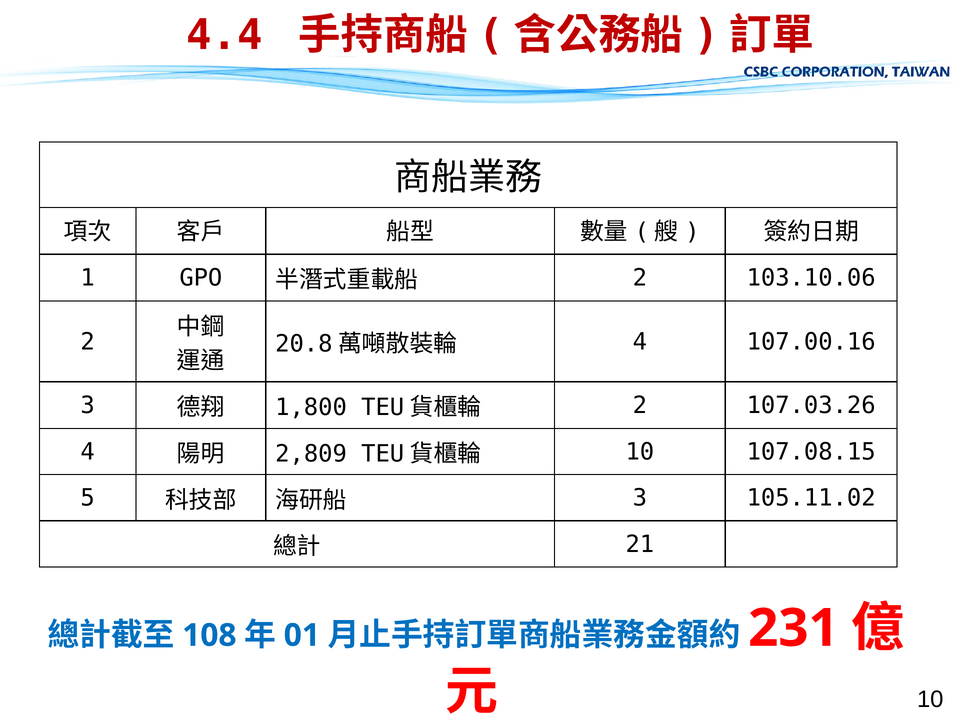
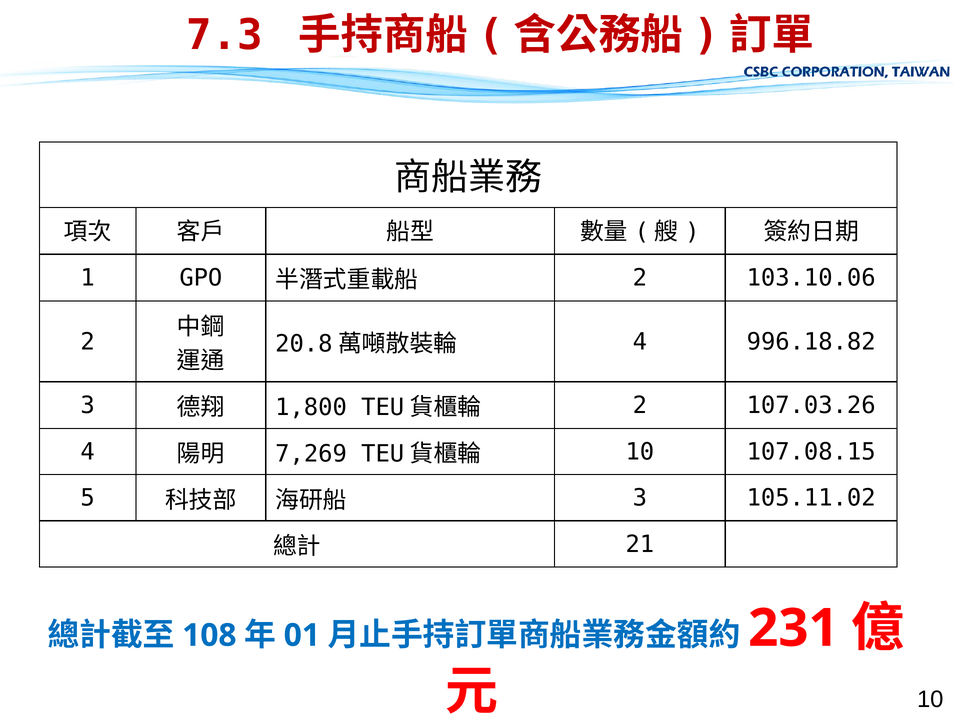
4.4: 4.4 -> 7.3
107.00.16: 107.00.16 -> 996.18.82
2,809: 2,809 -> 7,269
